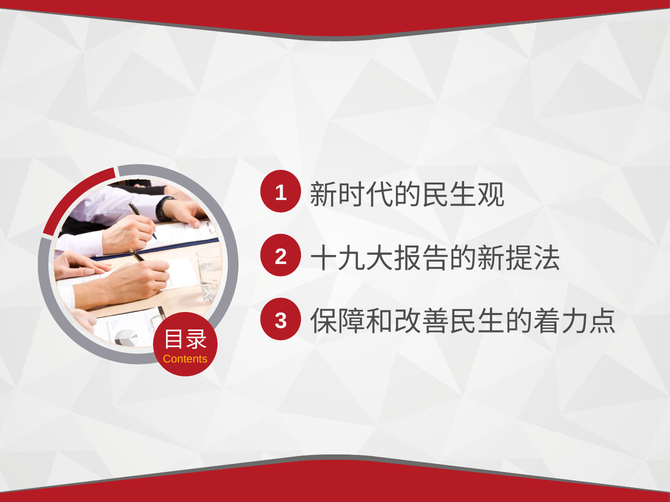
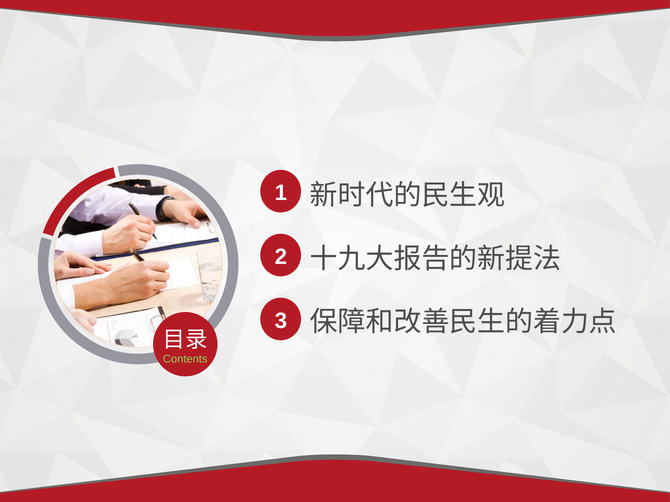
Contents colour: yellow -> light green
